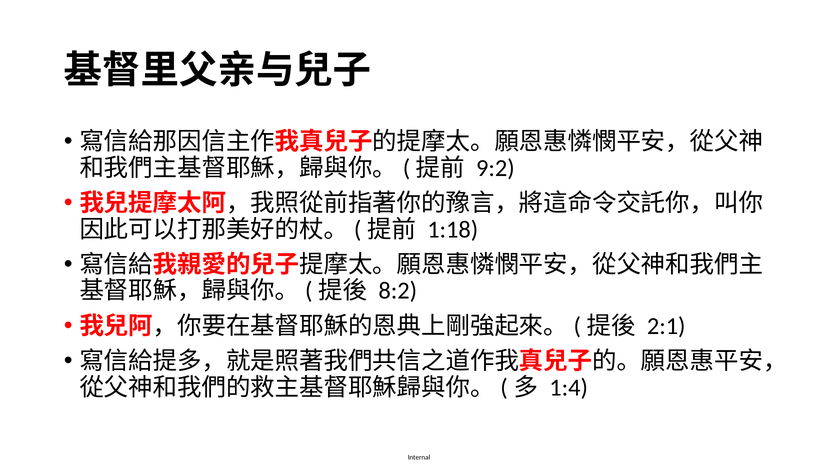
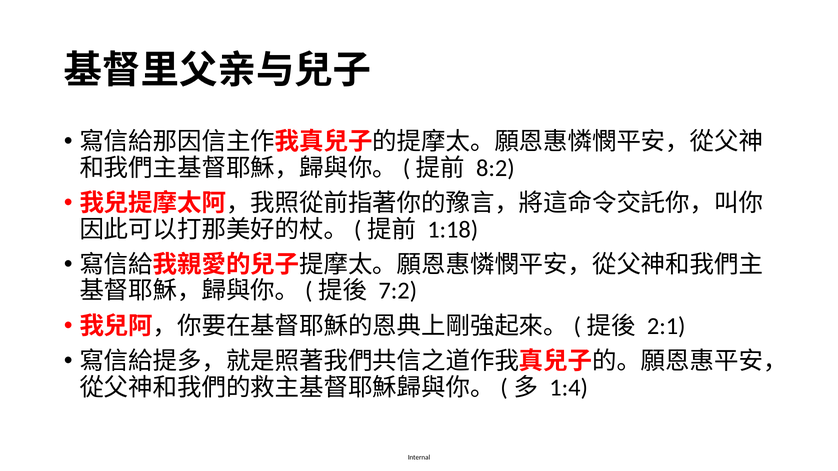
9:2: 9:2 -> 8:2
8:2: 8:2 -> 7:2
